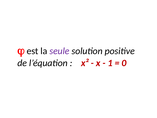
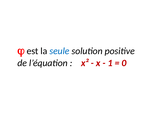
seule colour: purple -> blue
